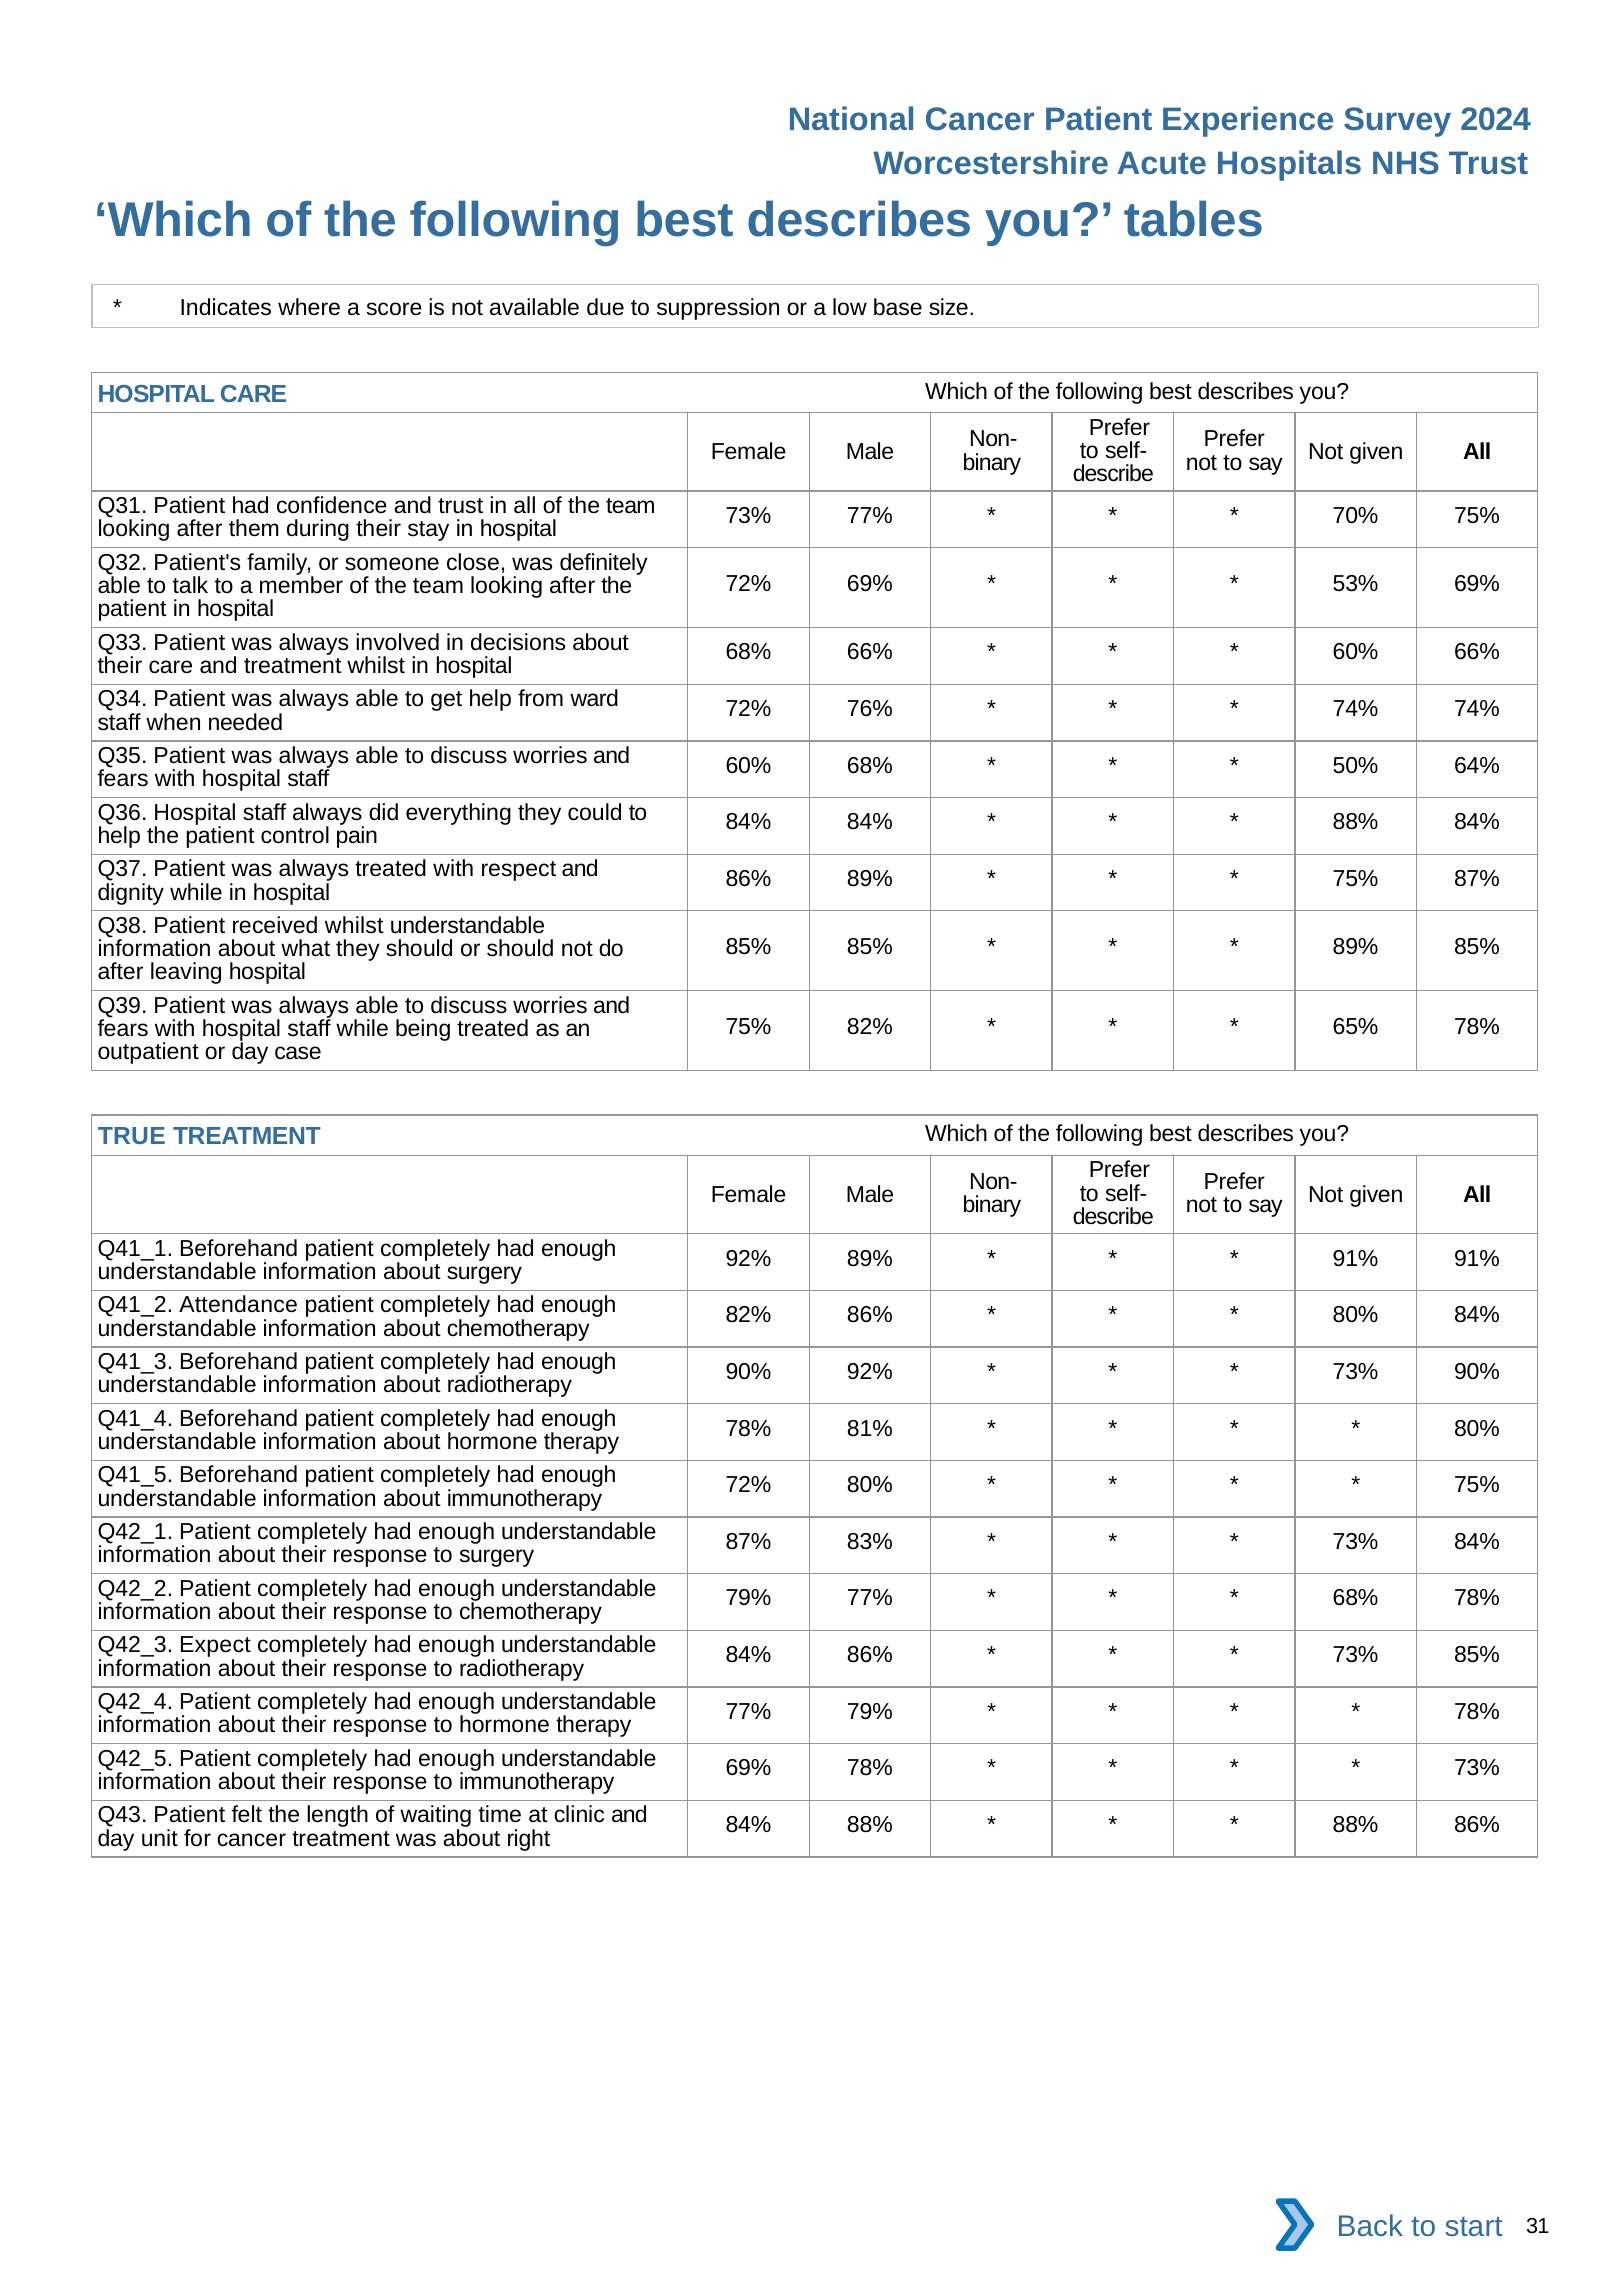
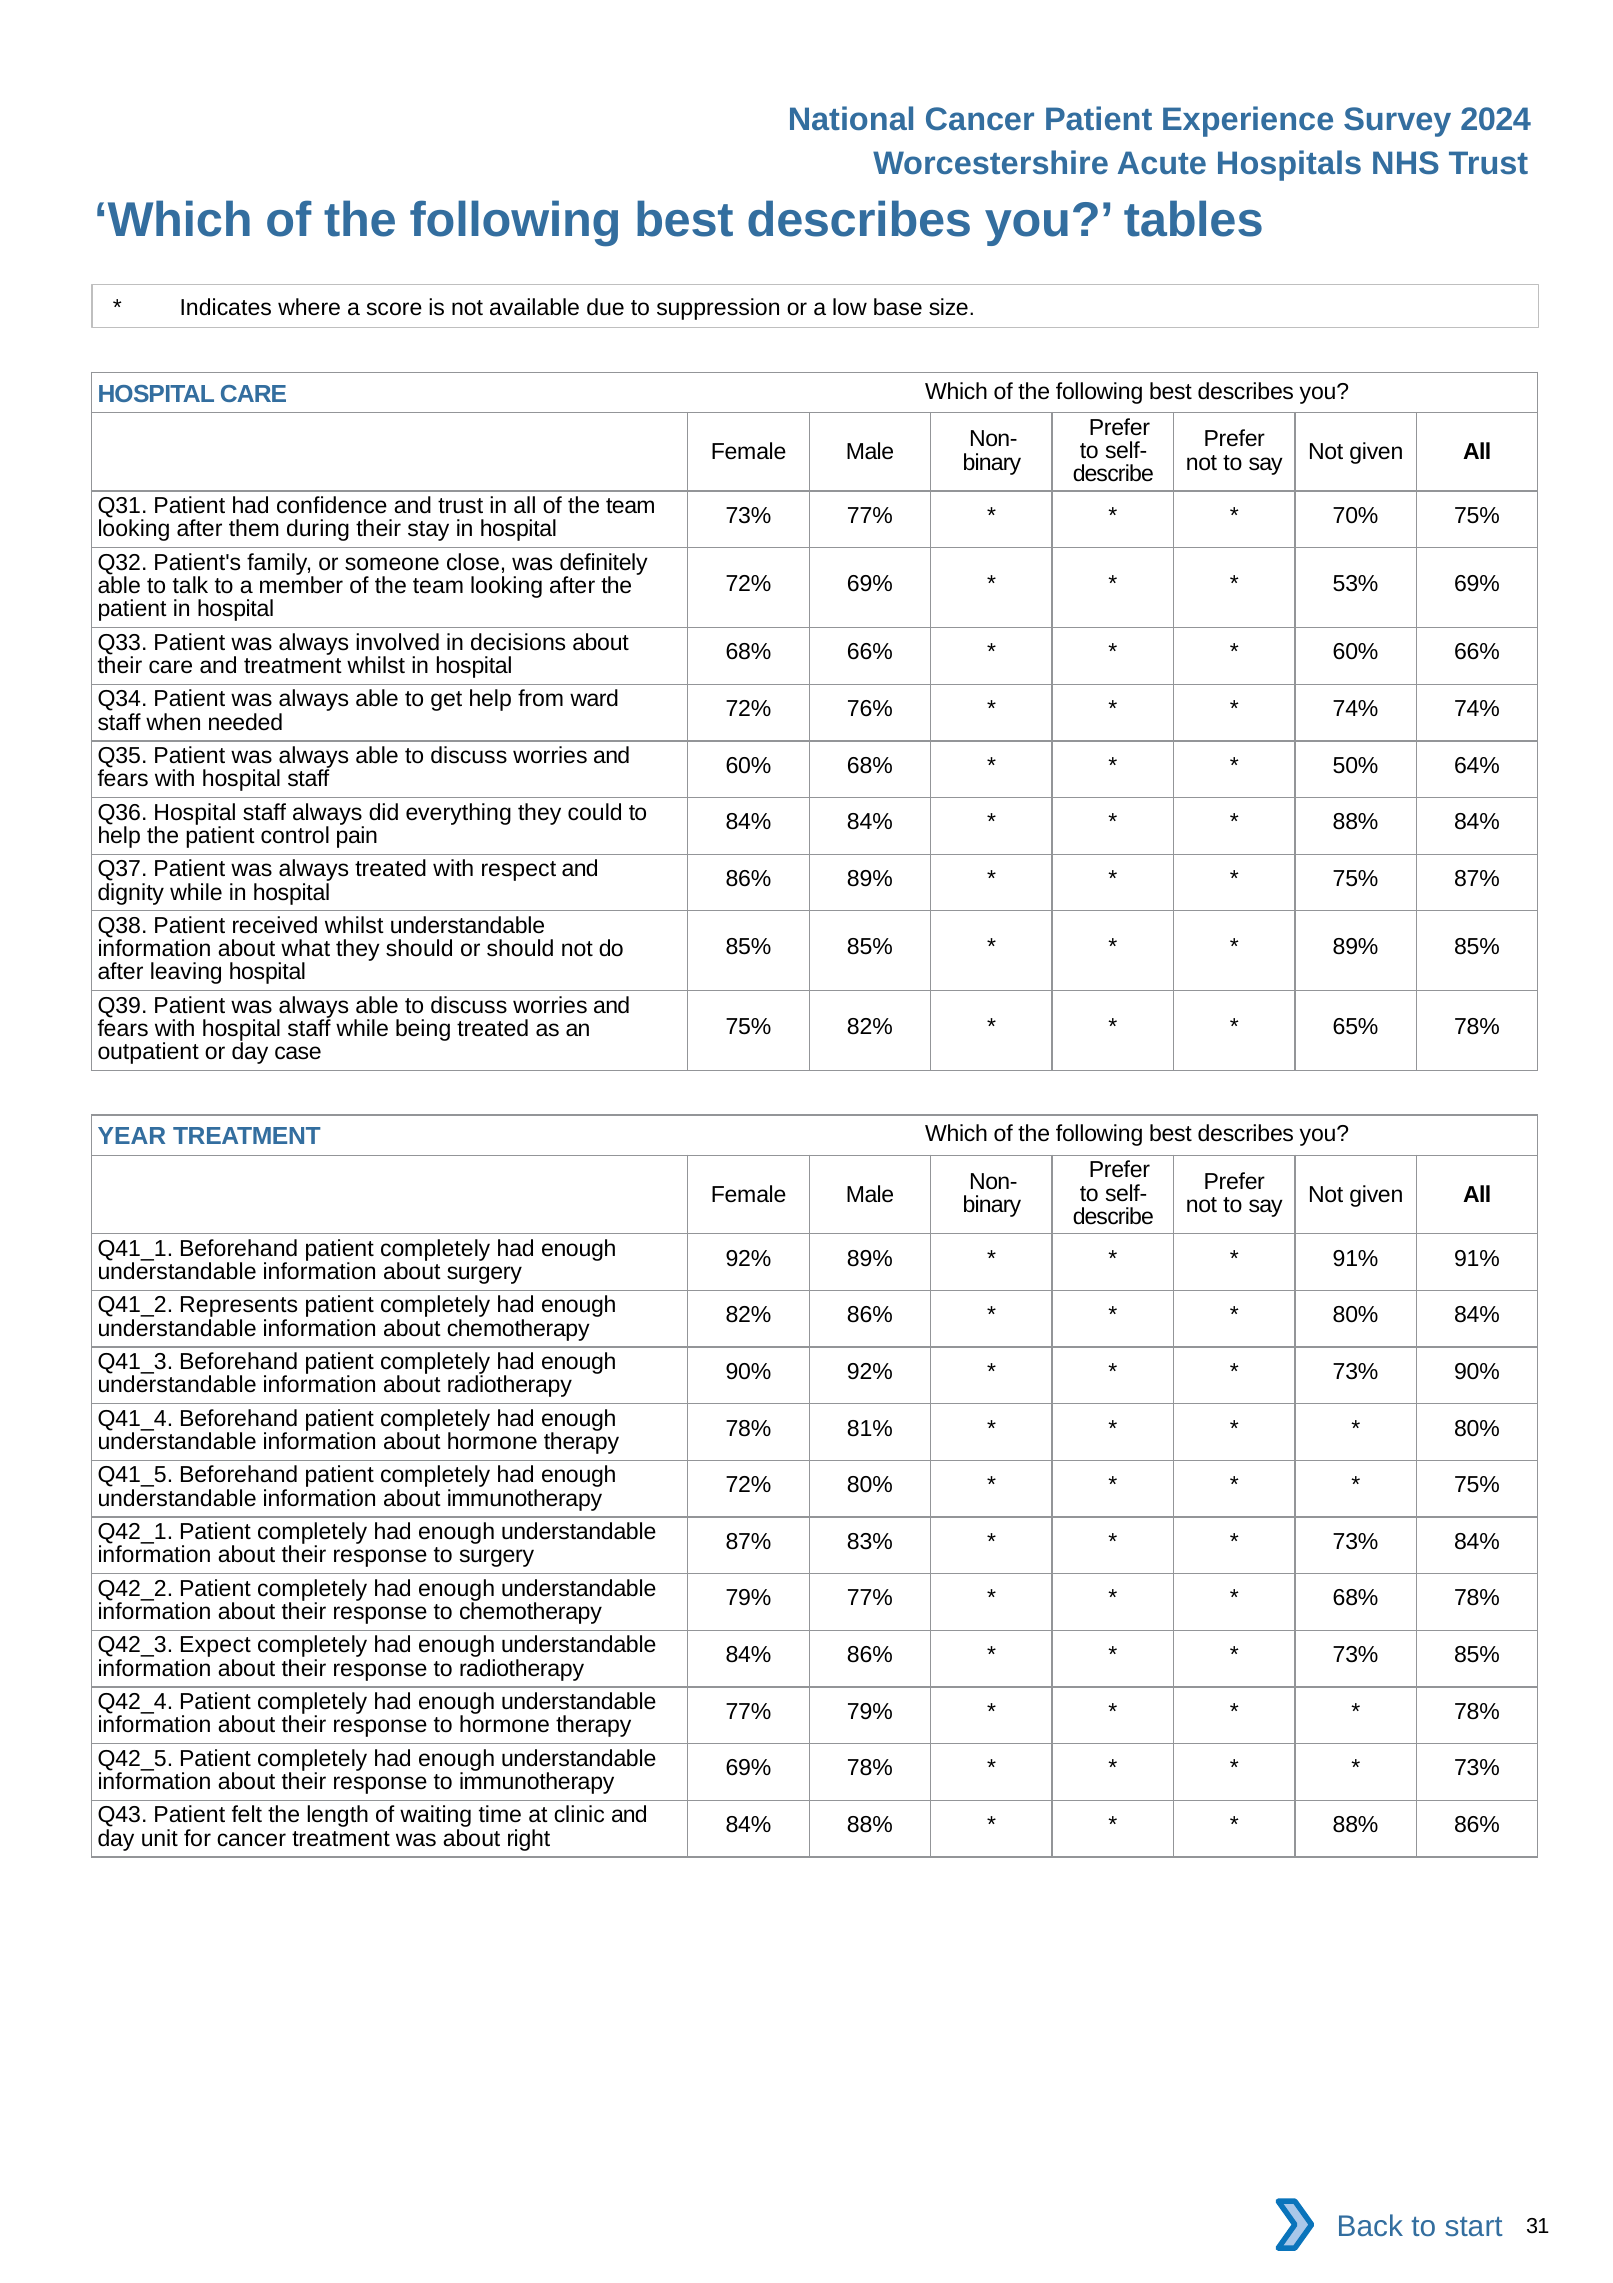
TRUE: TRUE -> YEAR
Attendance: Attendance -> Represents
